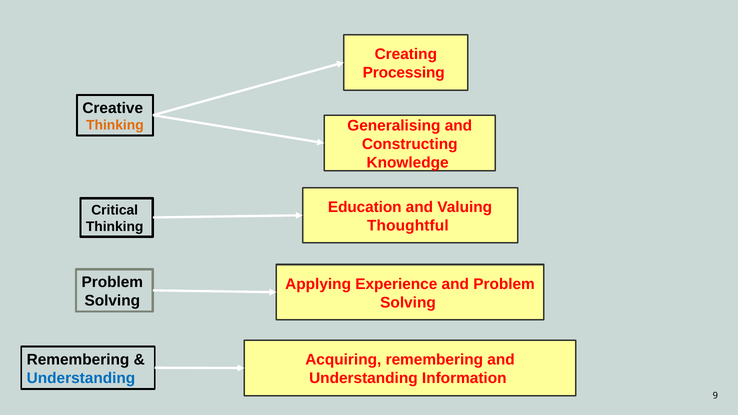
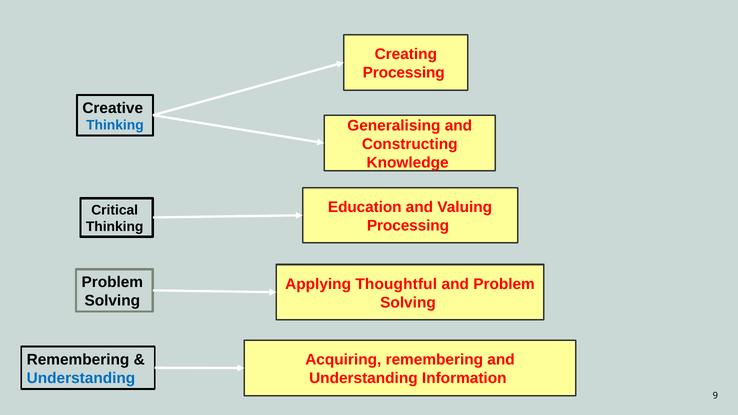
Thinking at (115, 125) colour: orange -> blue
Thoughtful at (408, 226): Thoughtful -> Processing
Experience: Experience -> Thoughtful
